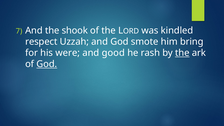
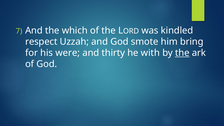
shook: shook -> which
good: good -> thirty
rash: rash -> with
God at (47, 64) underline: present -> none
